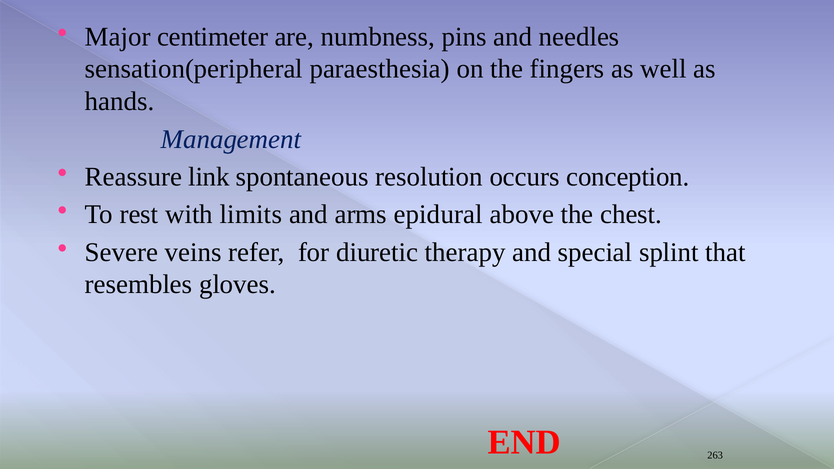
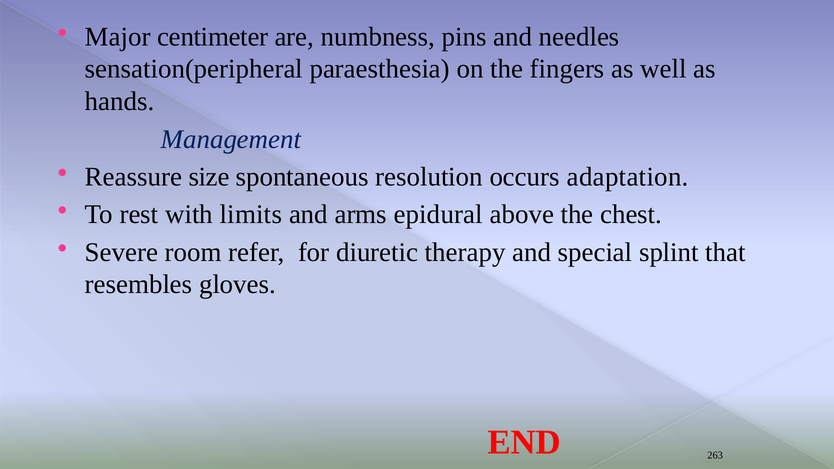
link: link -> size
conception: conception -> adaptation
veins: veins -> room
